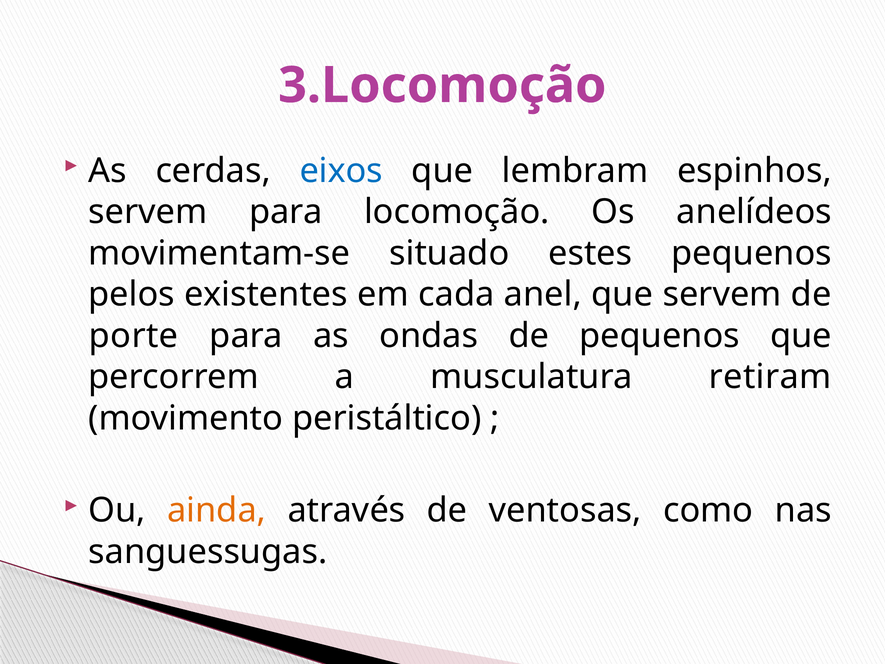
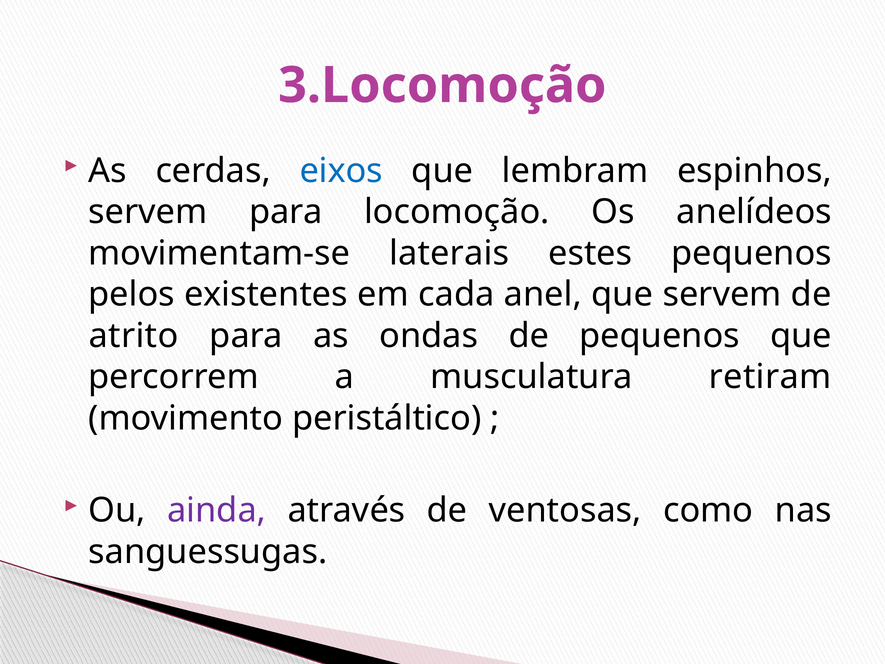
situado: situado -> laterais
porte: porte -> atrito
ainda colour: orange -> purple
